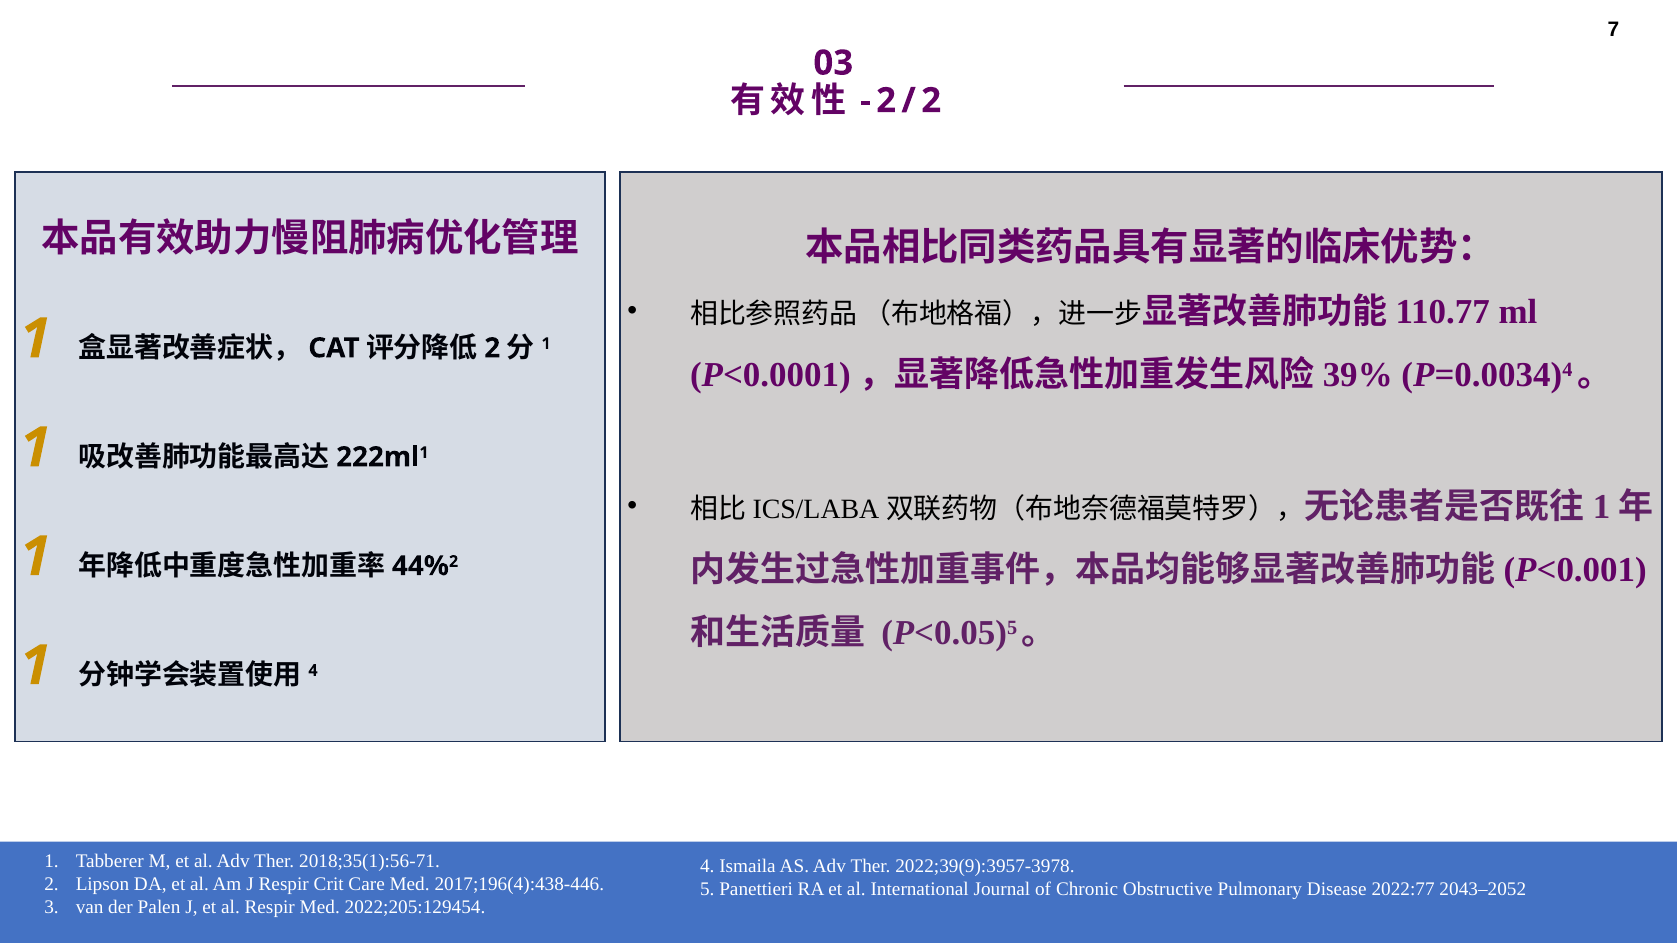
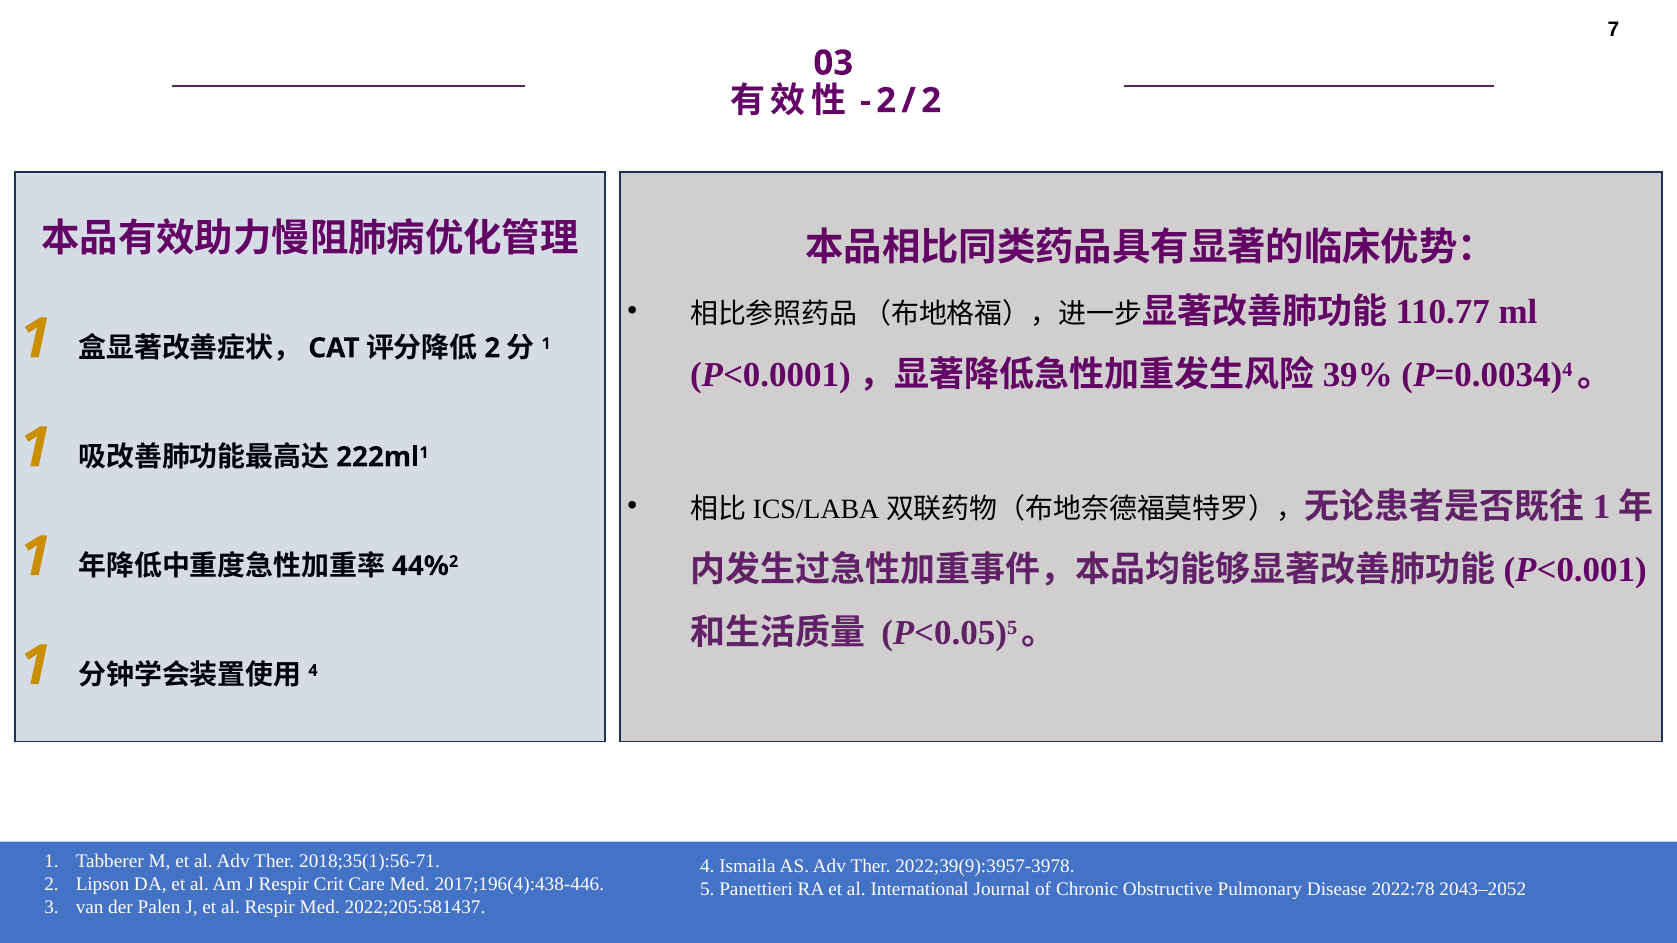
2022:77: 2022:77 -> 2022:78
2022;205:129454: 2022;205:129454 -> 2022;205:581437
